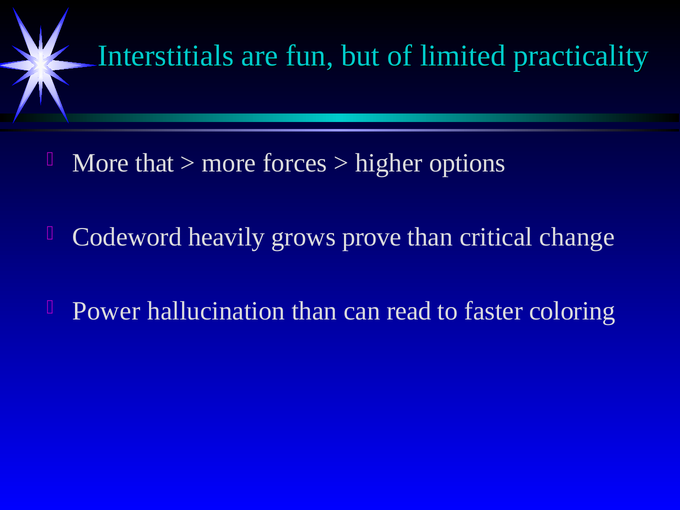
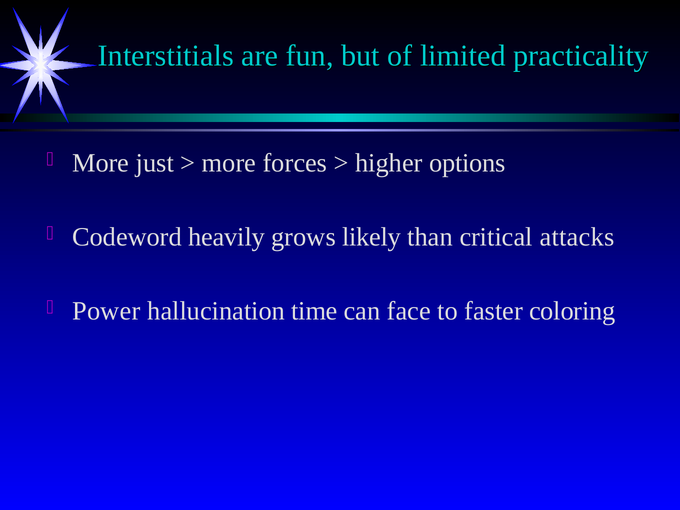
that: that -> just
prove: prove -> likely
change: change -> attacks
hallucination than: than -> time
read: read -> face
